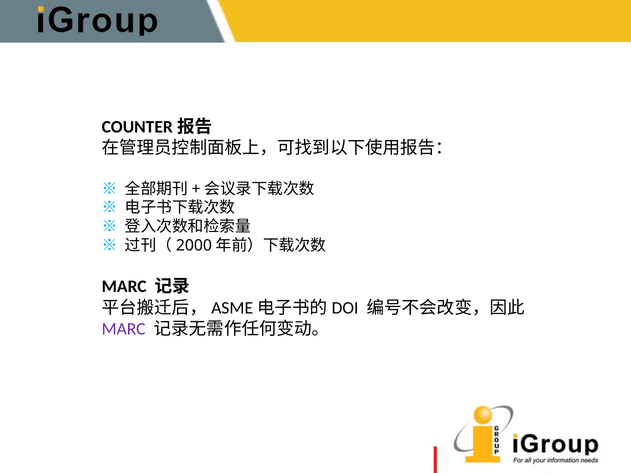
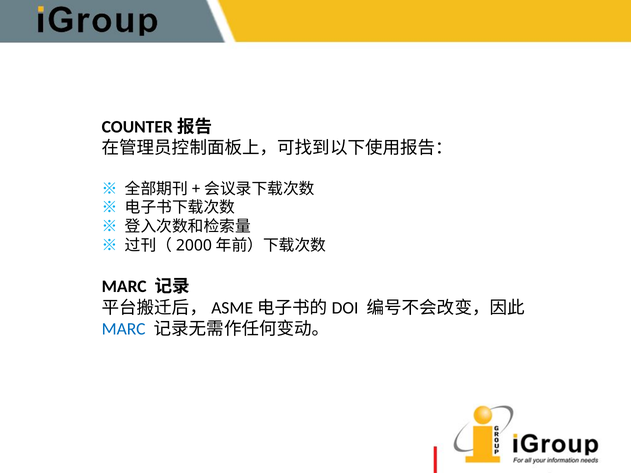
MARC at (124, 329) colour: purple -> blue
